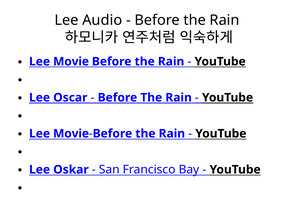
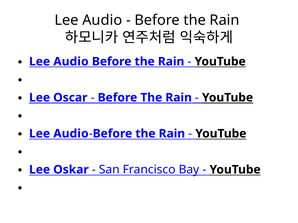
Movie at (71, 62): Movie -> Audio
Movie at (71, 134): Movie -> Audio
